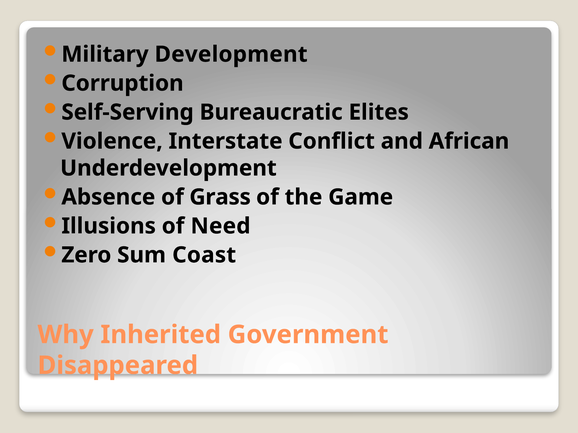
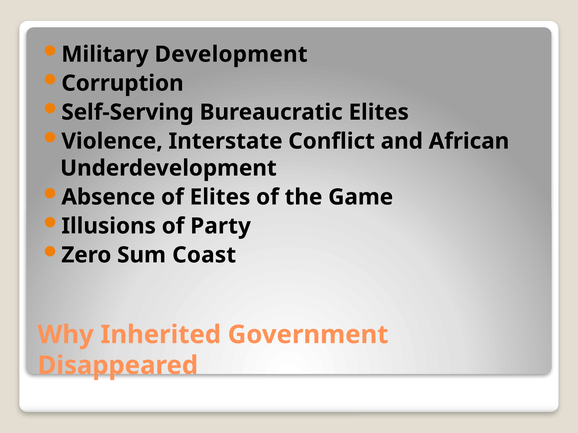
of Grass: Grass -> Elites
Need: Need -> Party
